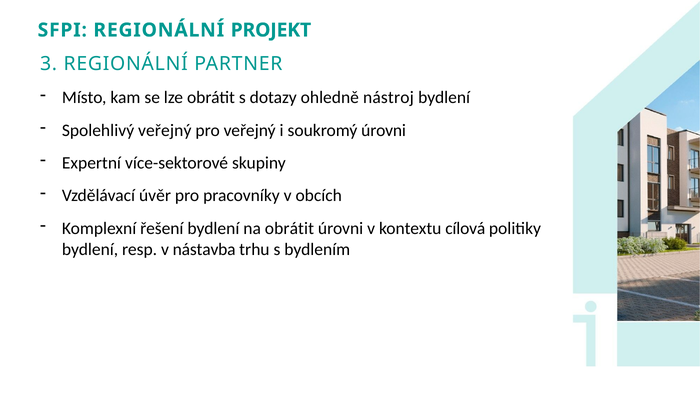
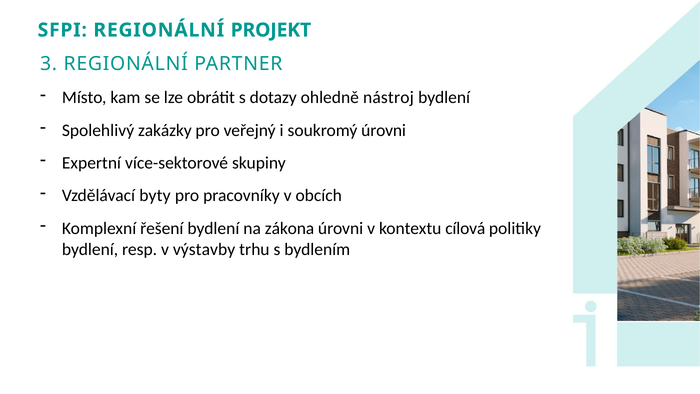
Spolehlivý veřejný: veřejný -> zakázky
úvěr: úvěr -> byty
na obrátit: obrátit -> zákona
nástavba: nástavba -> výstavby
